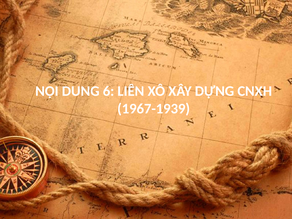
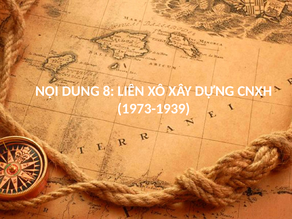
6: 6 -> 8
1967-1939: 1967-1939 -> 1973-1939
